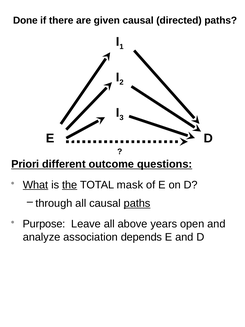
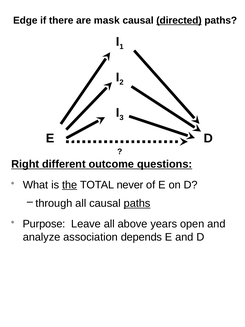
Done: Done -> Edge
given: given -> mask
directed underline: none -> present
Priori: Priori -> Right
What underline: present -> none
mask: mask -> never
